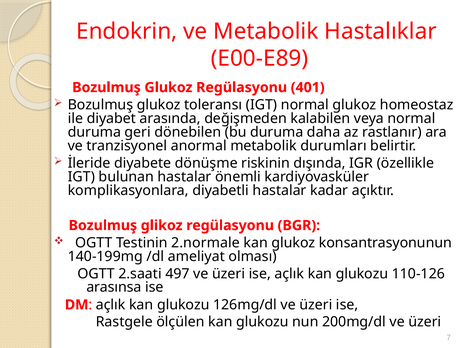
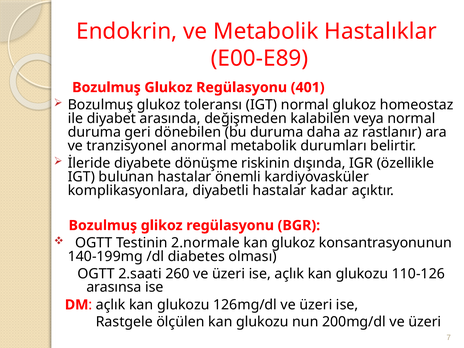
ameliyat: ameliyat -> diabetes
497: 497 -> 260
